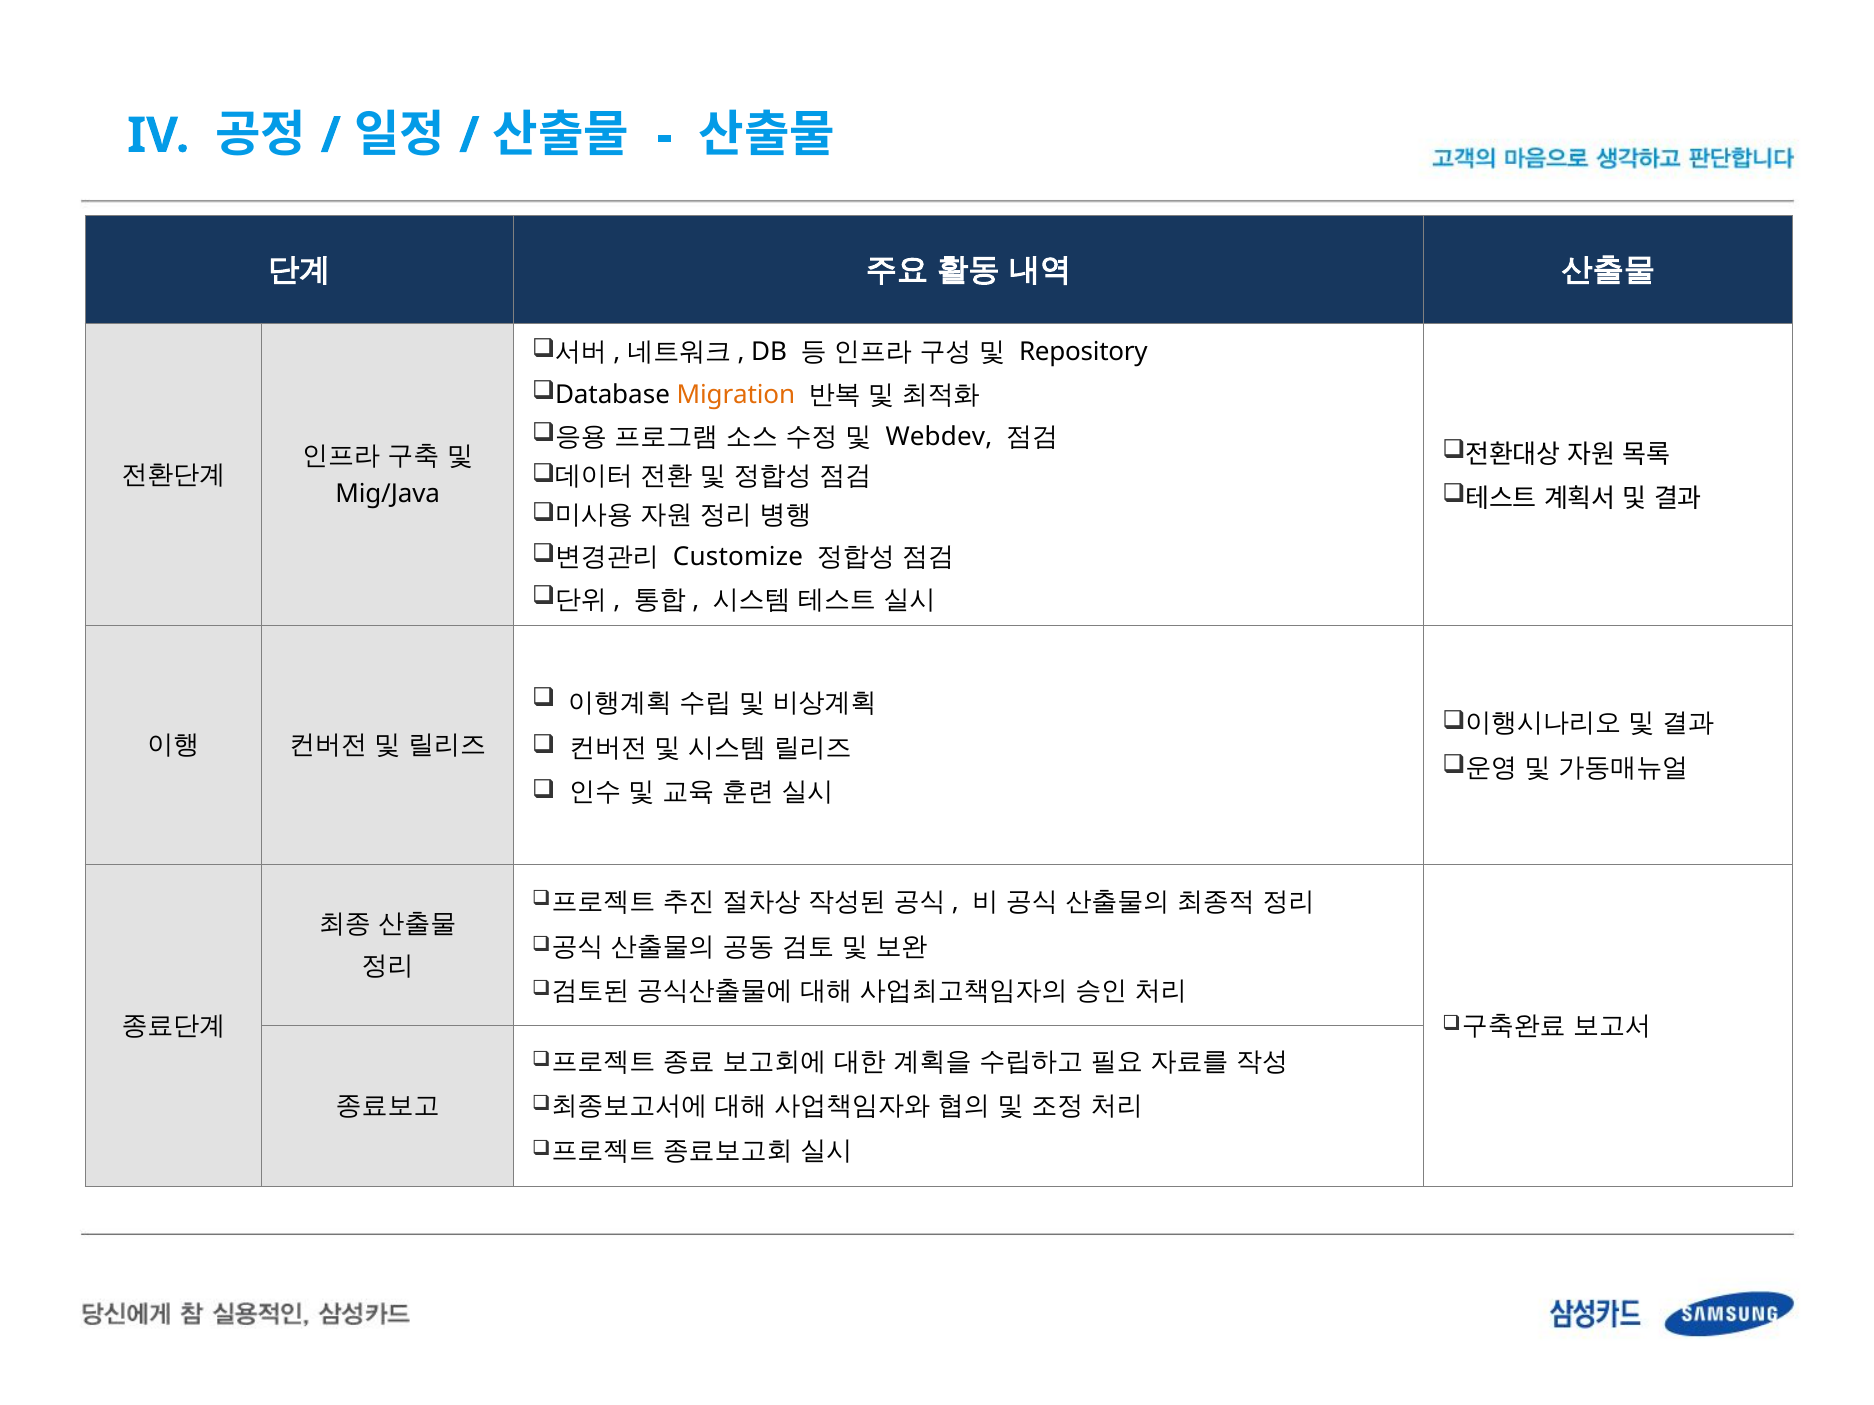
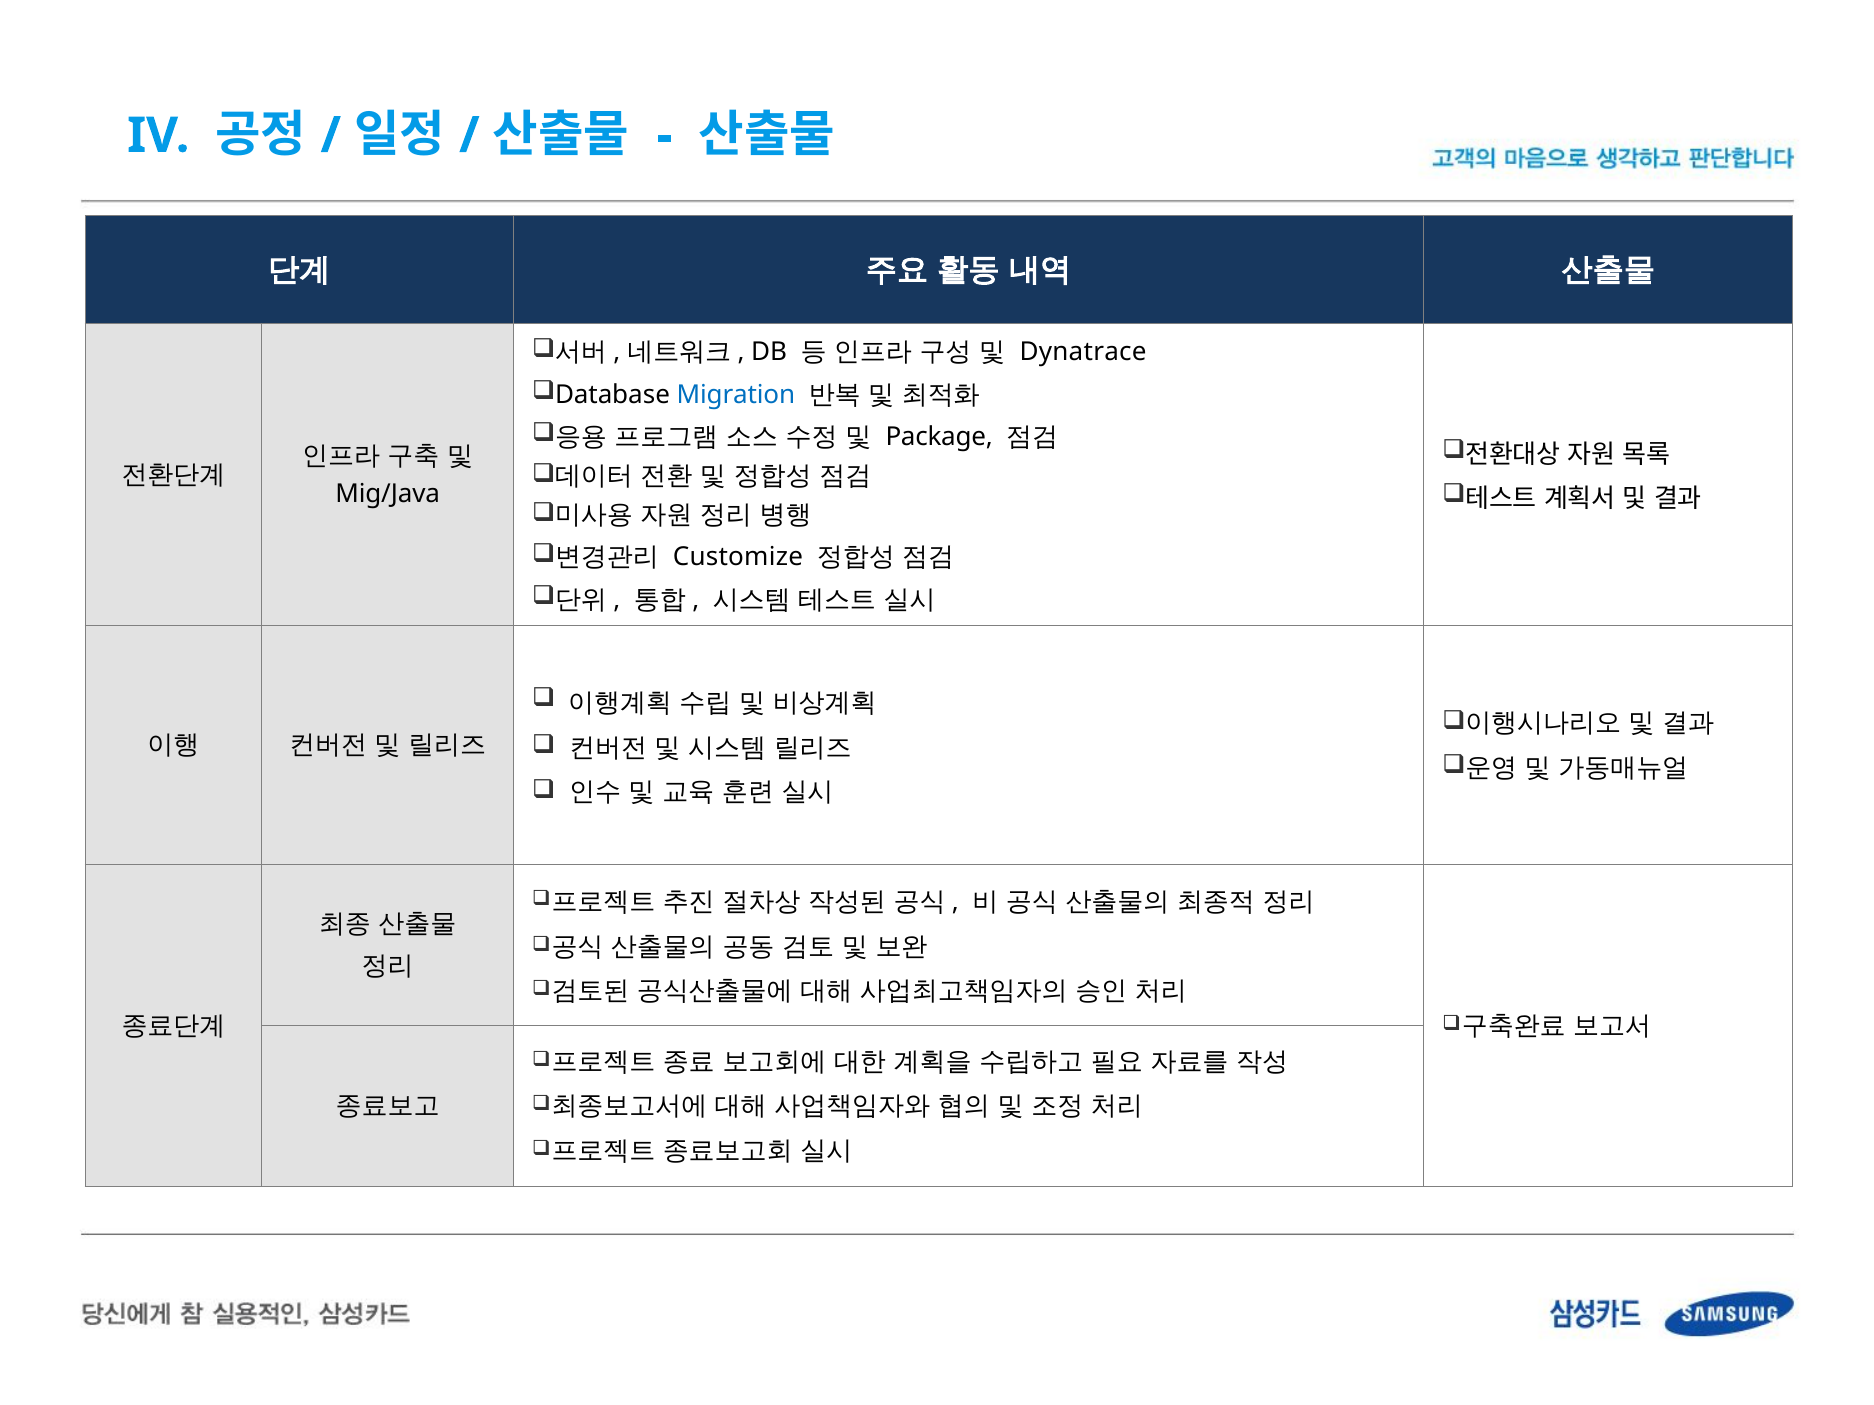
Repository: Repository -> Dynatrace
Migration colour: orange -> blue
Webdev: Webdev -> Package
